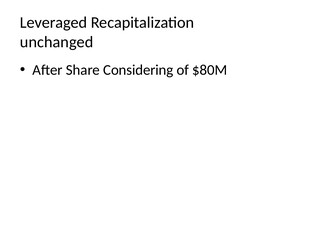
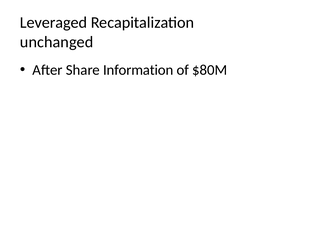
Considering: Considering -> Information
